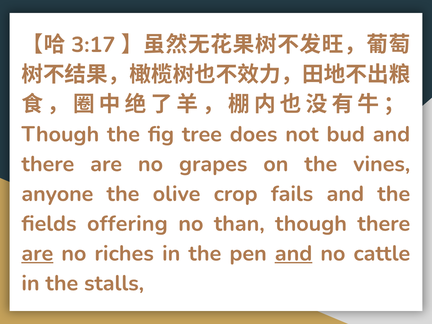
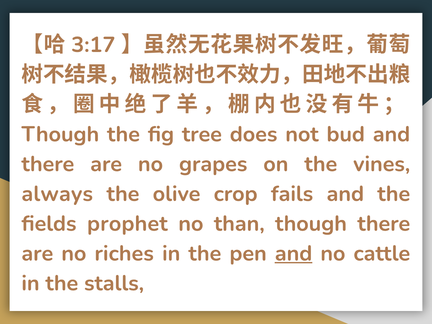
anyone: anyone -> always
offering: offering -> prophet
are at (37, 253) underline: present -> none
